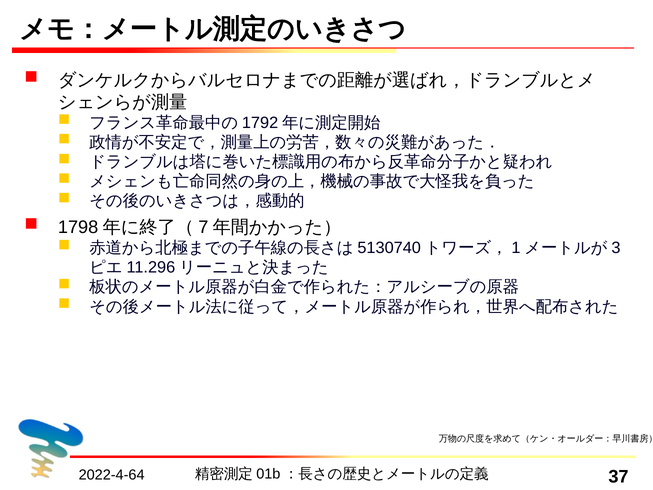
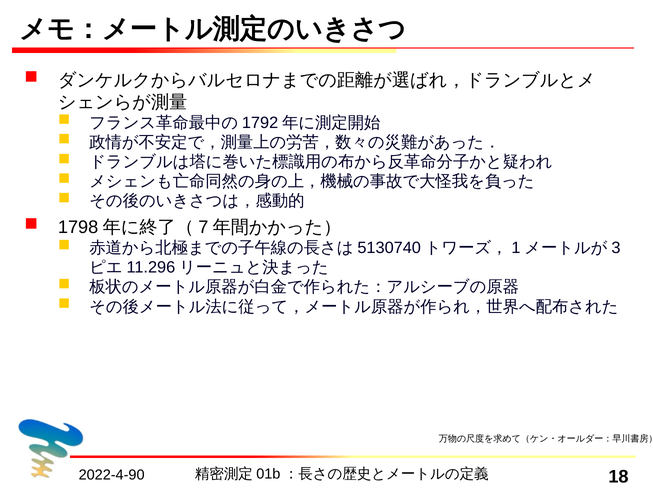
2022-4-64: 2022-4-64 -> 2022-4-90
37: 37 -> 18
